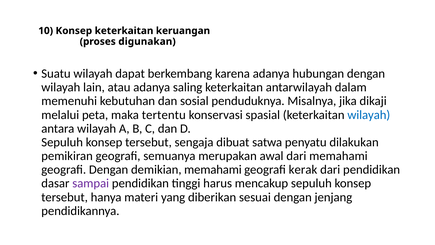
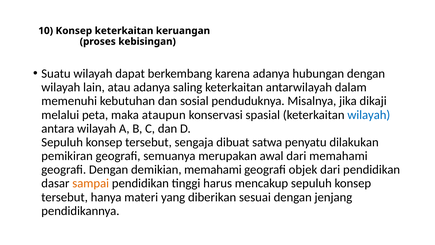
digunakan: digunakan -> kebisingan
tertentu: tertentu -> ataupun
kerak: kerak -> objek
sampai colour: purple -> orange
